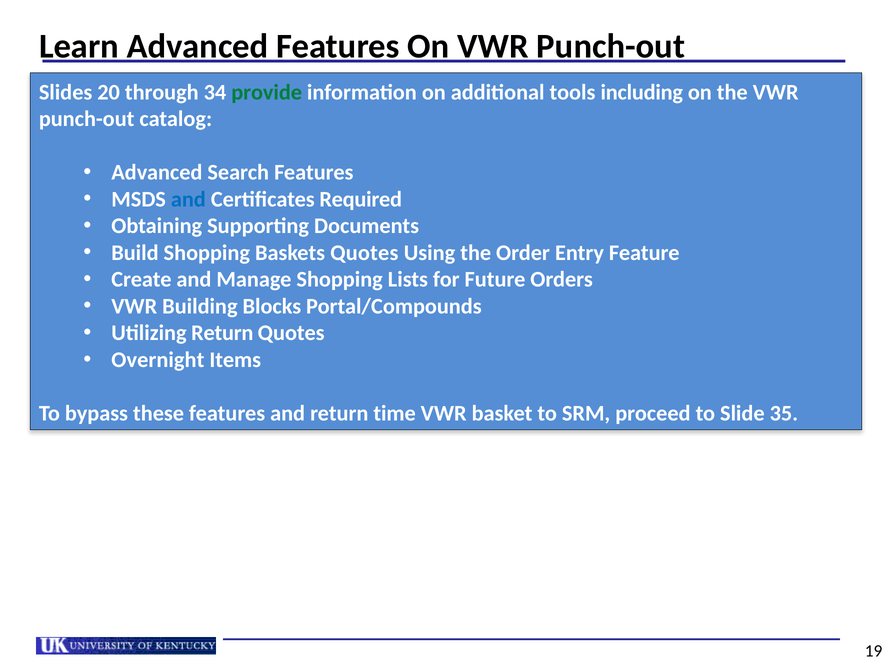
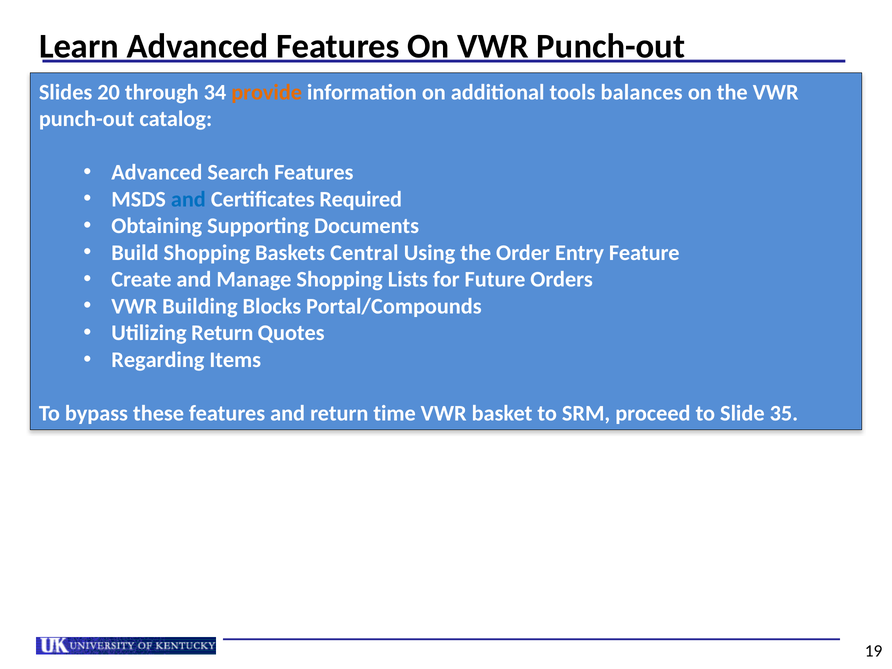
provide colour: green -> orange
including: including -> balances
Baskets Quotes: Quotes -> Central
Overnight: Overnight -> Regarding
